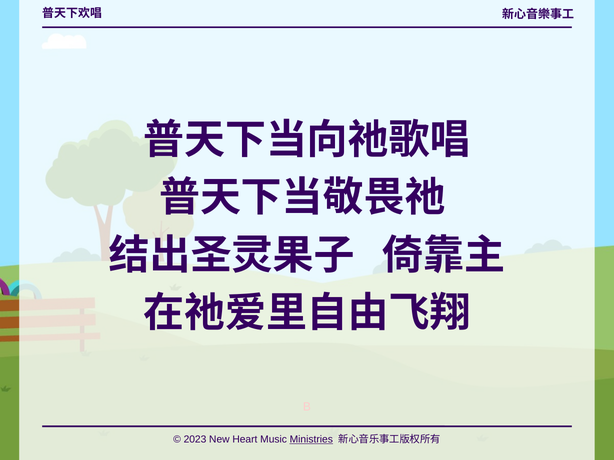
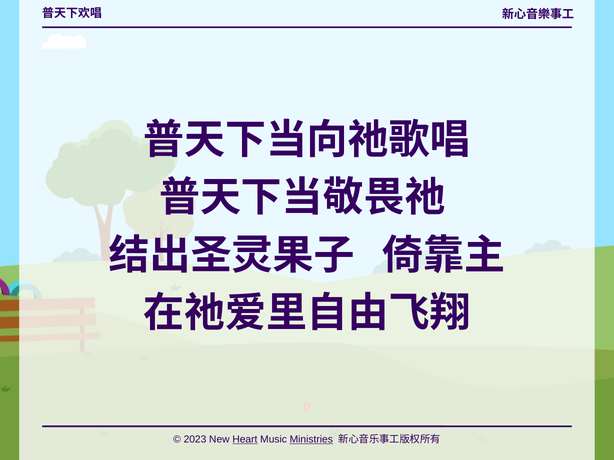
Heart underline: none -> present
